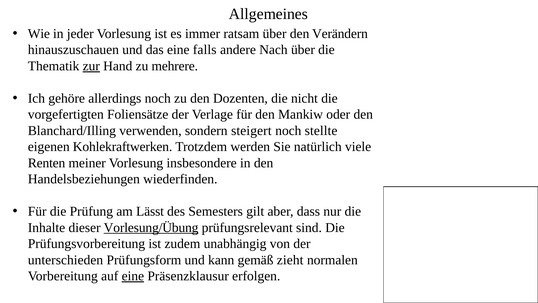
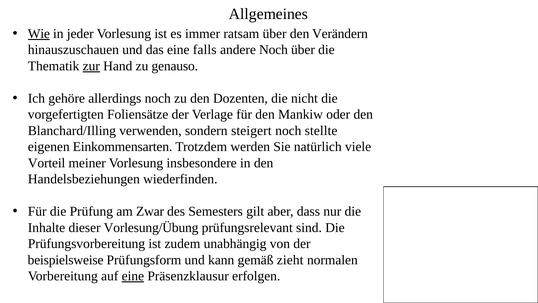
Wie underline: none -> present
andere Nach: Nach -> Noch
mehrere: mehrere -> genauso
Kohlekraftwerken: Kohlekraftwerken -> Einkommensarten
Renten: Renten -> Vorteil
Lässt: Lässt -> Zwar
Vorlesung/Übung underline: present -> none
unterschieden: unterschieden -> beispielsweise
